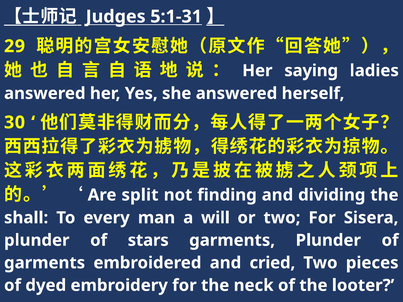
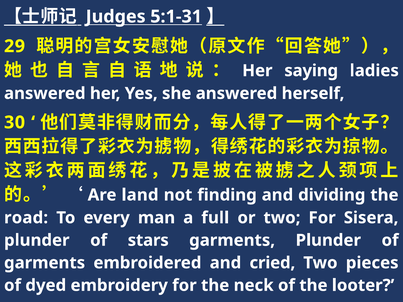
split: split -> land
shall: shall -> road
will: will -> full
